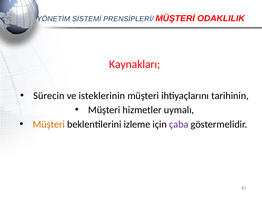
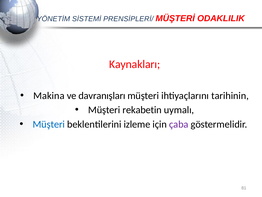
Sürecin: Sürecin -> Makina
isteklerinin: isteklerinin -> davranışları
hizmetler: hizmetler -> rekabetin
Müşteri at (49, 124) colour: orange -> blue
